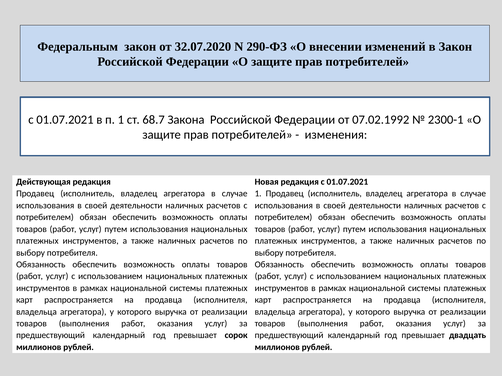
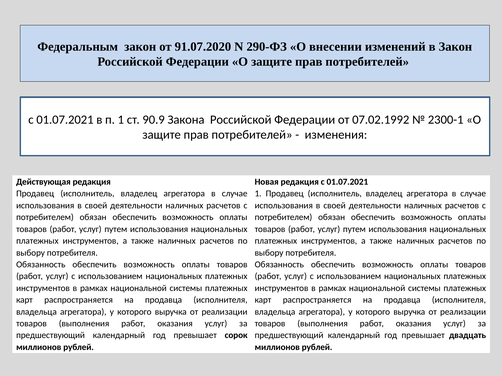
32.07.2020: 32.07.2020 -> 91.07.2020
68.7: 68.7 -> 90.9
